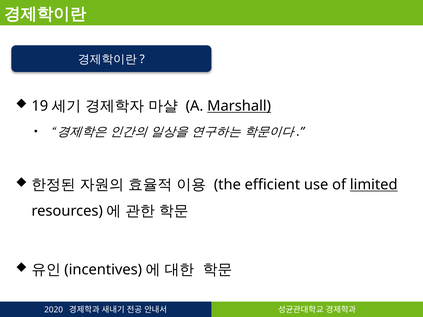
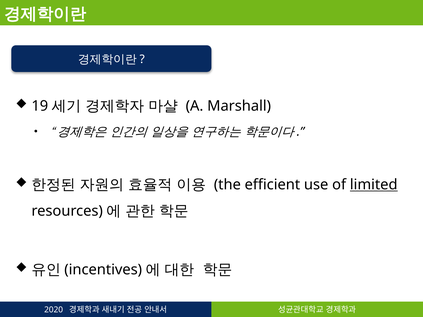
Marshall underline: present -> none
